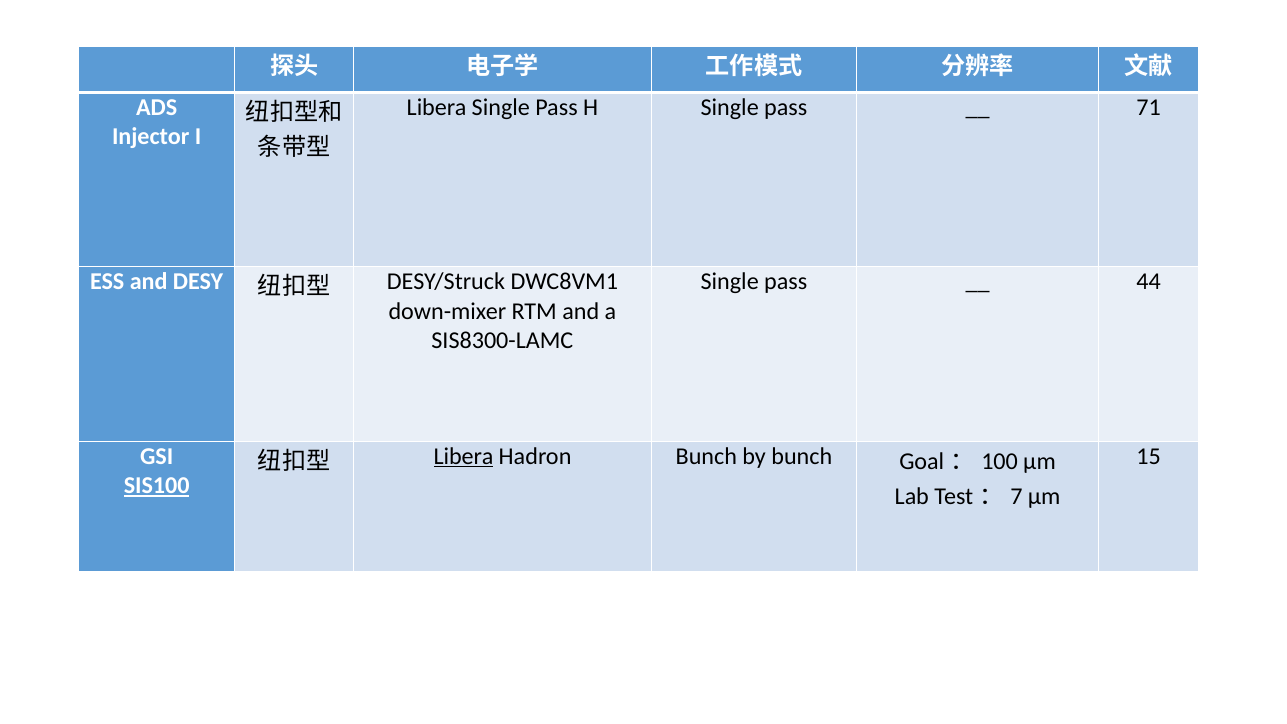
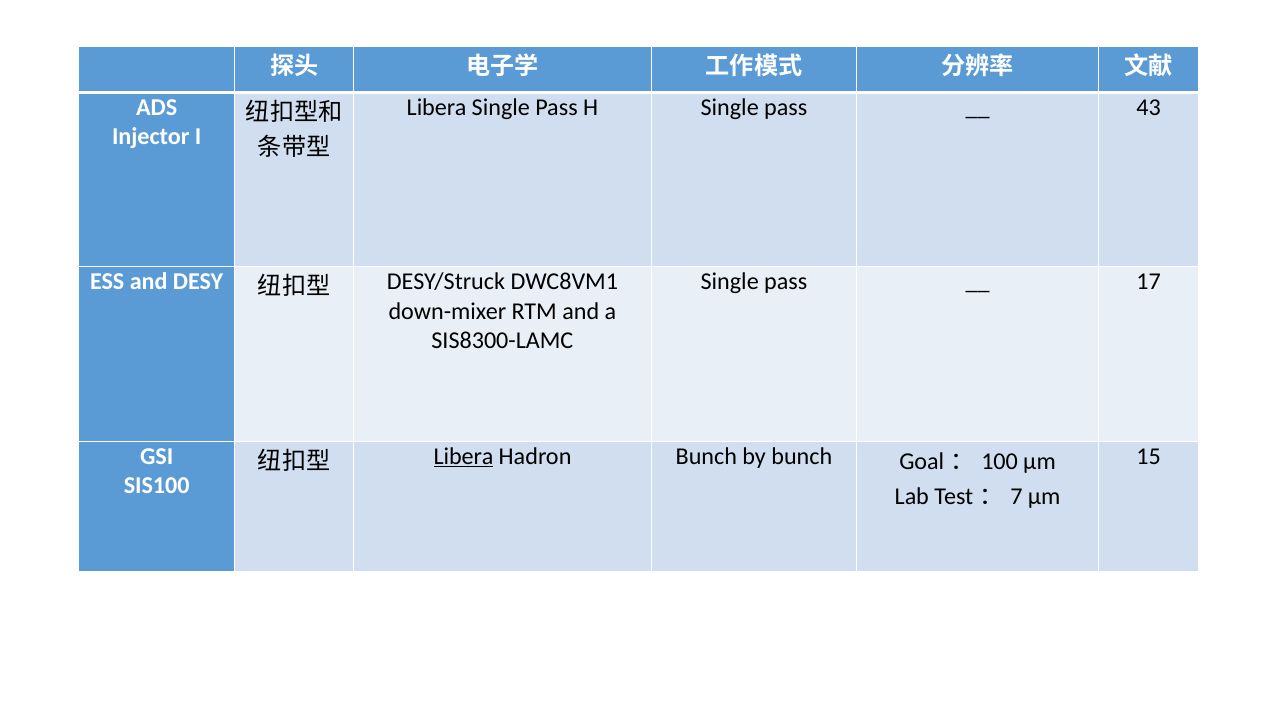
71: 71 -> 43
44: 44 -> 17
SIS100 underline: present -> none
